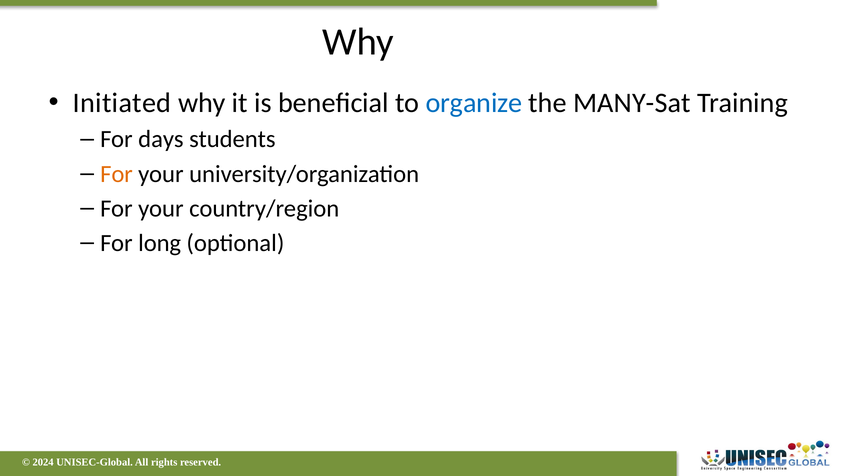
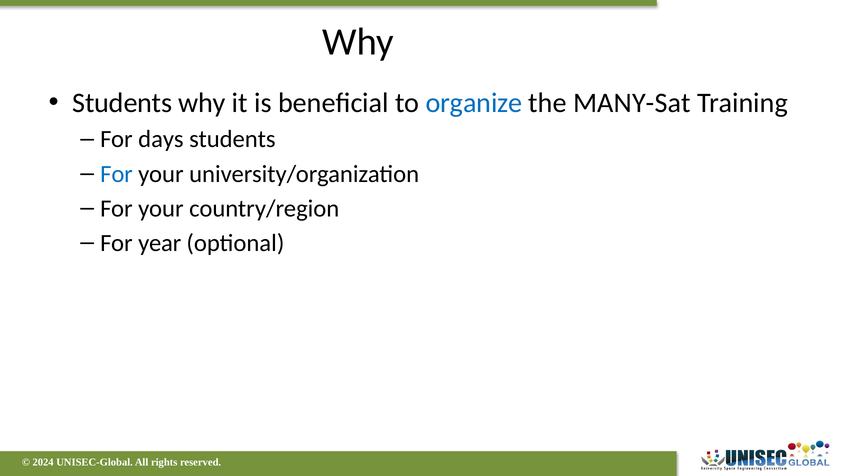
Initiated at (122, 103): Initiated -> Students
For at (117, 174) colour: orange -> blue
long: long -> year
